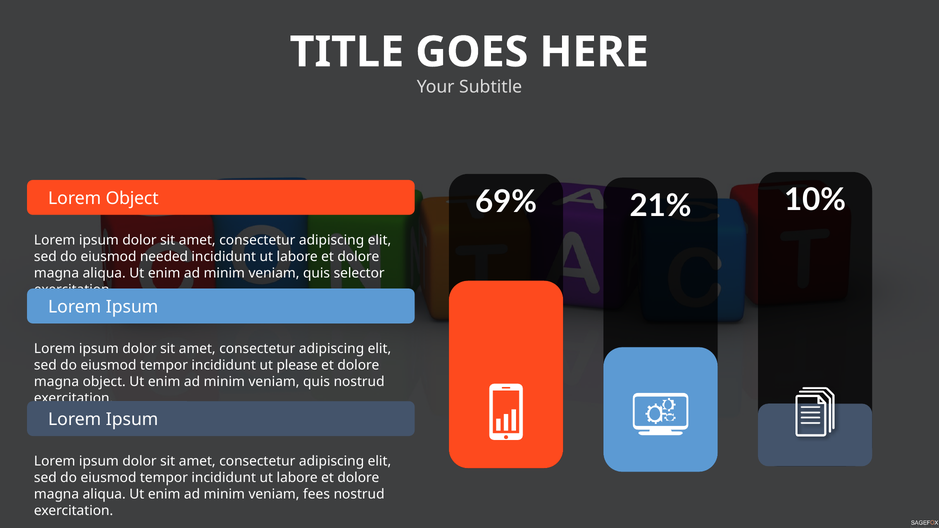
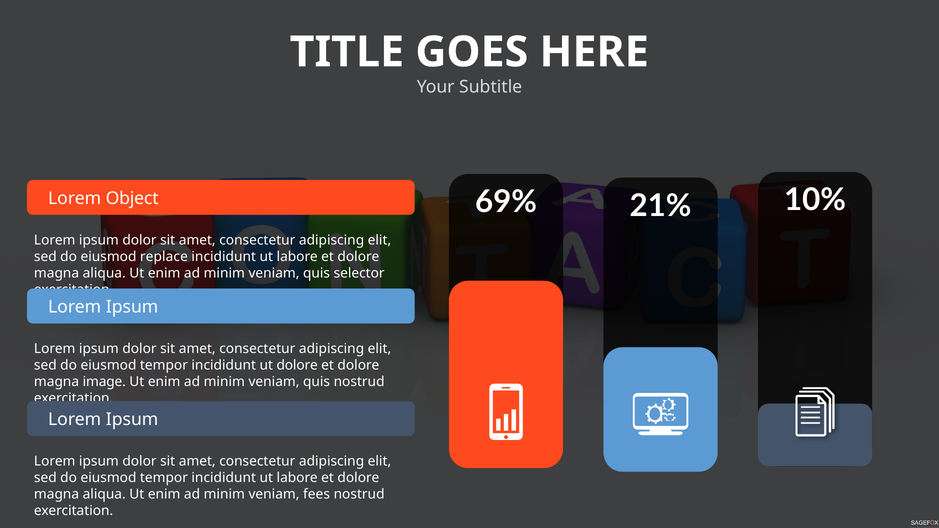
needed: needed -> replace
ut please: please -> dolore
magna object: object -> image
